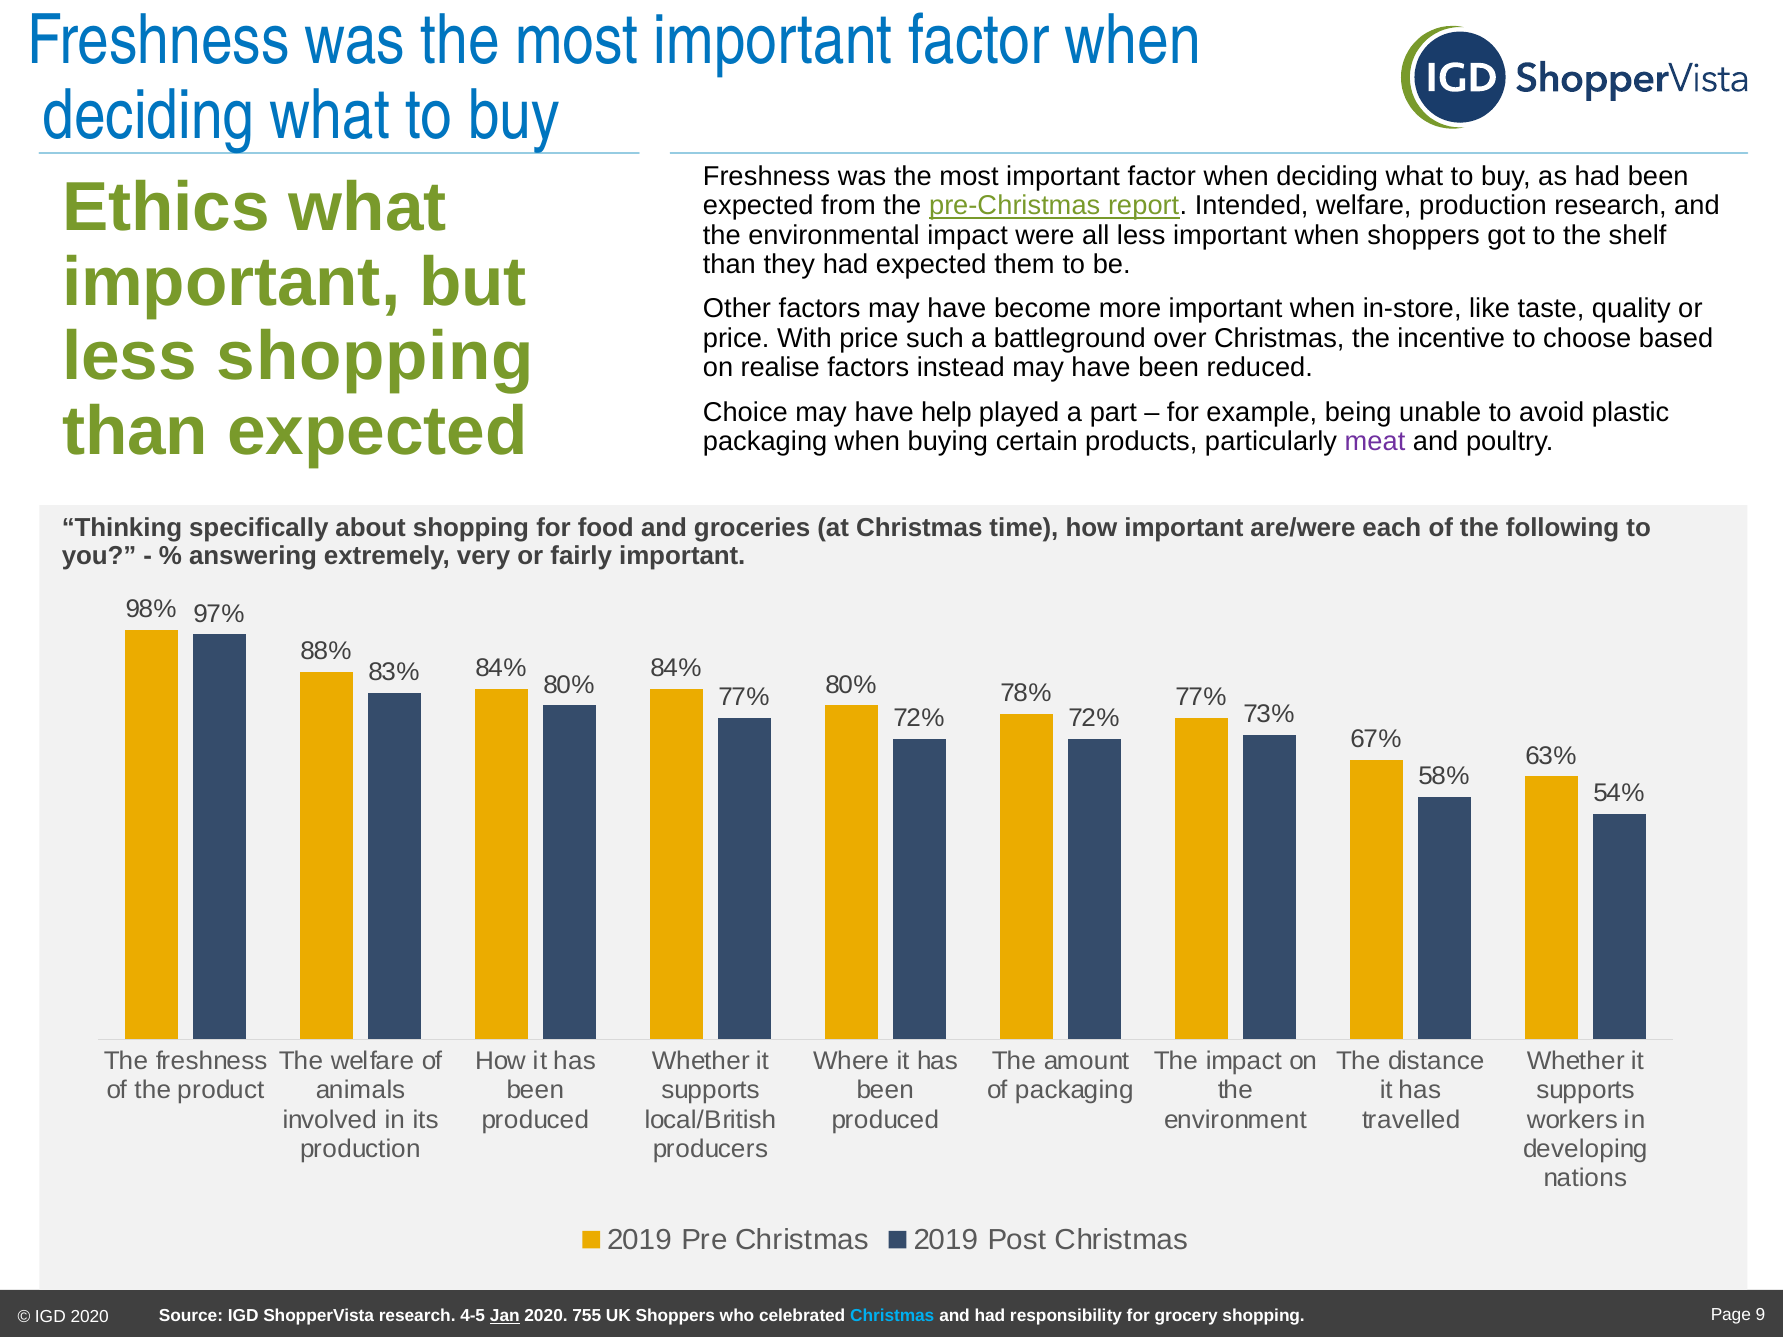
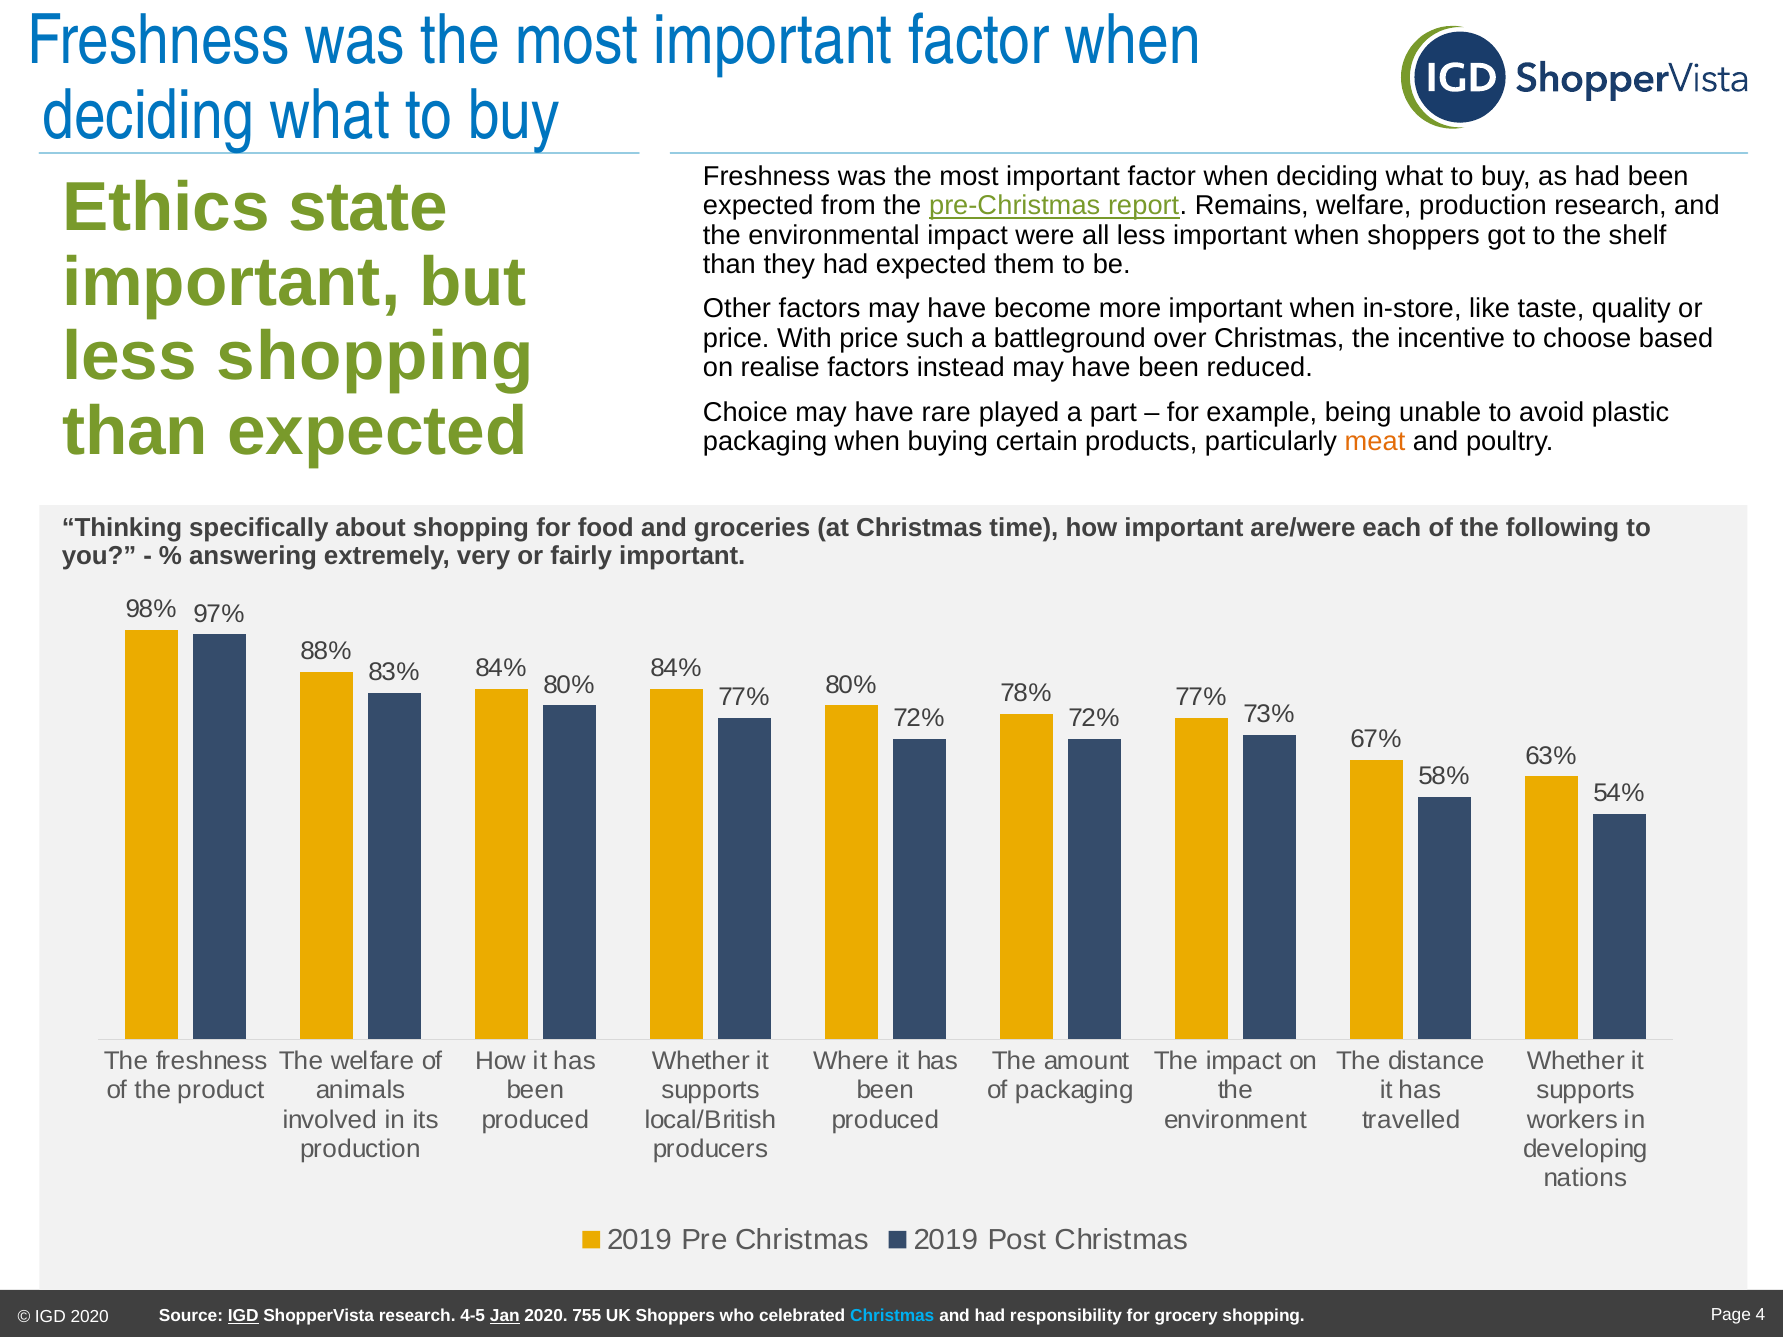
Ethics what: what -> state
Intended: Intended -> Remains
help: help -> rare
meat colour: purple -> orange
IGD at (243, 1316) underline: none -> present
9: 9 -> 4
